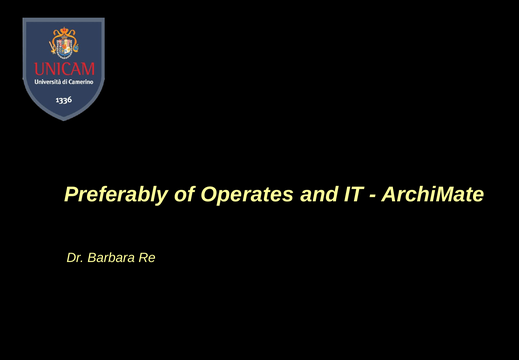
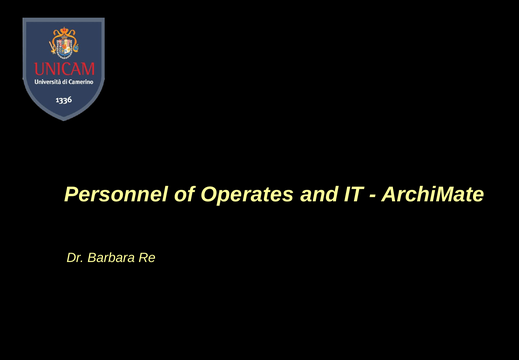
Preferably: Preferably -> Personnel
